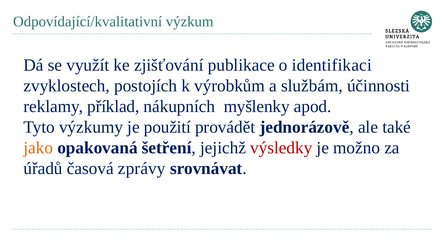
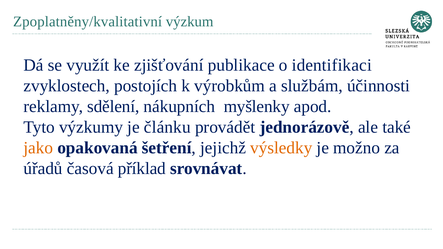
Odpovídající/kvalitativní: Odpovídající/kvalitativní -> Zpoplatněny/kvalitativní
příklad: příklad -> sdělení
použití: použití -> článku
výsledky colour: red -> orange
zprávy: zprávy -> příklad
